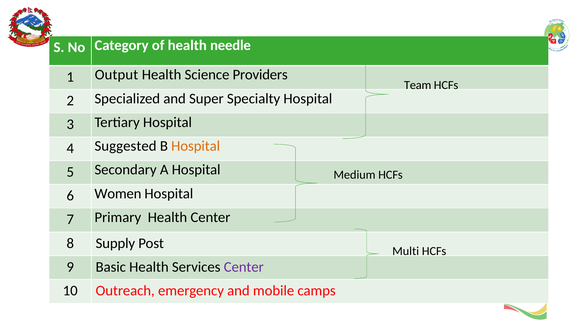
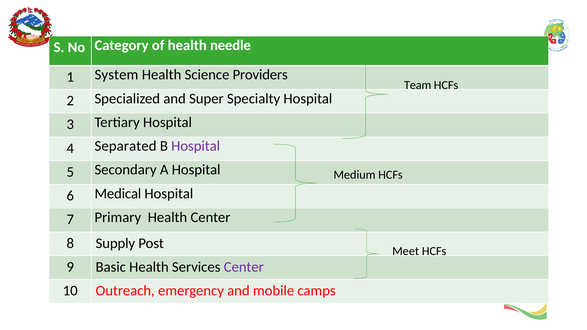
Output: Output -> System
Suggested: Suggested -> Separated
Hospital at (196, 146) colour: orange -> purple
Women: Women -> Medical
Multi: Multi -> Meet
